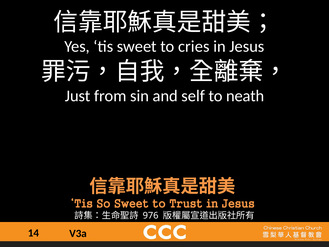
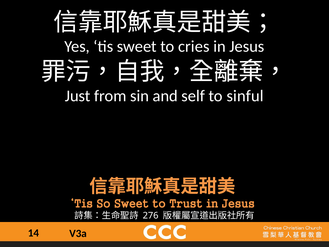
neath: neath -> sinful
976: 976 -> 276
